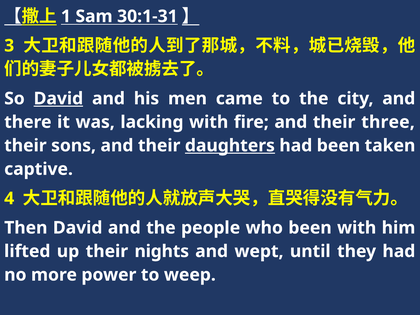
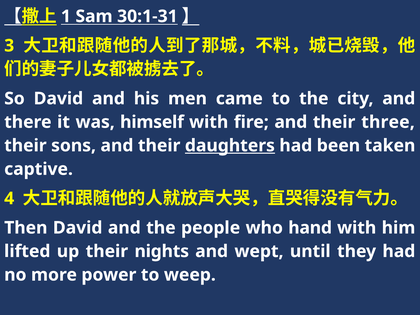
David at (58, 99) underline: present -> none
lacking: lacking -> himself
who been: been -> hand
